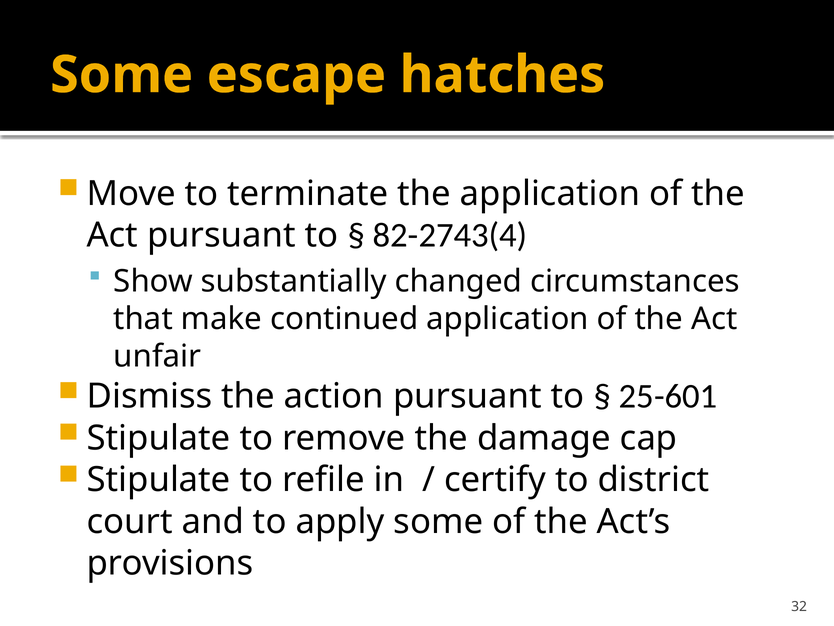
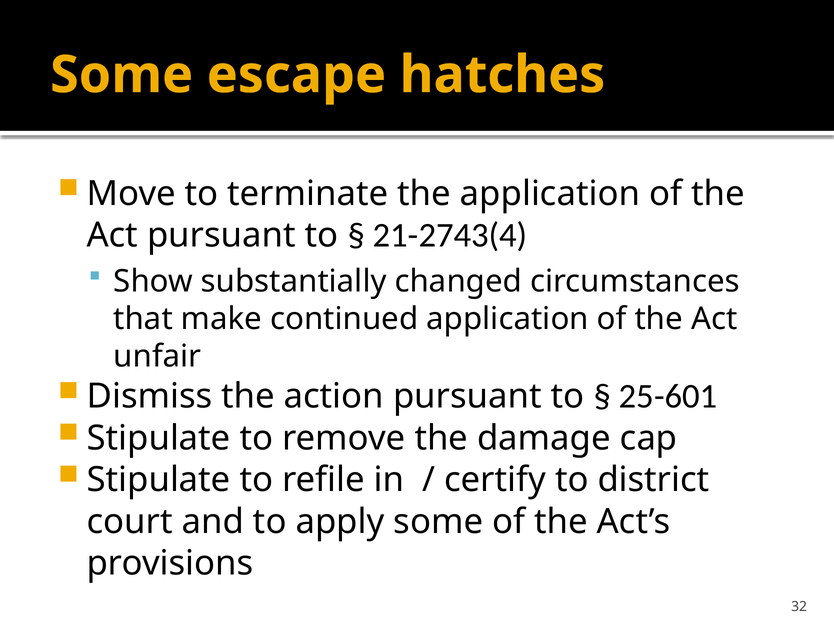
82-2743(4: 82-2743(4 -> 21-2743(4
